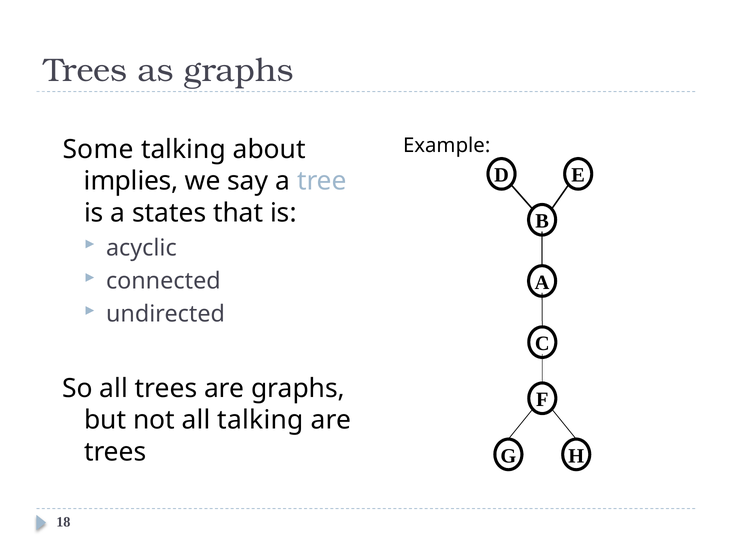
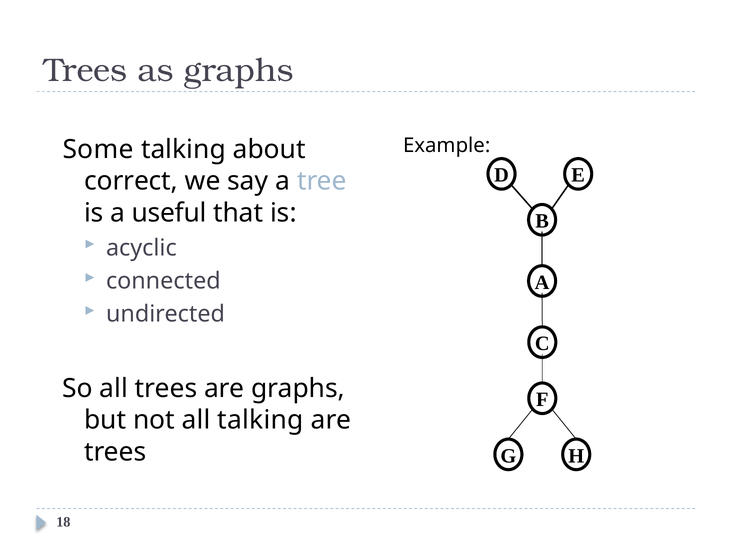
implies: implies -> correct
states: states -> useful
